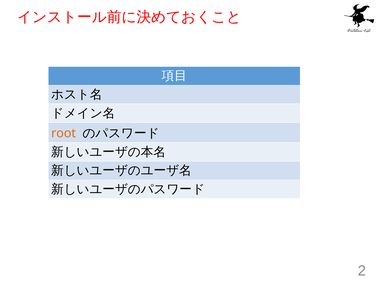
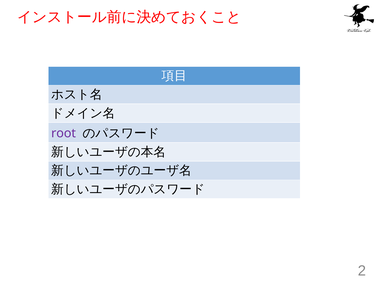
root colour: orange -> purple
